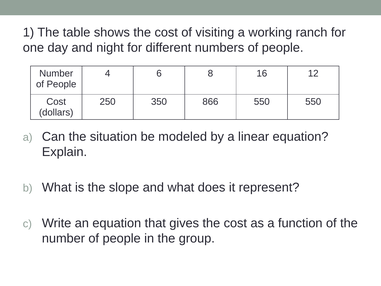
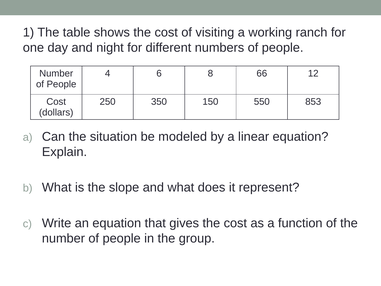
16: 16 -> 66
866: 866 -> 150
550 550: 550 -> 853
